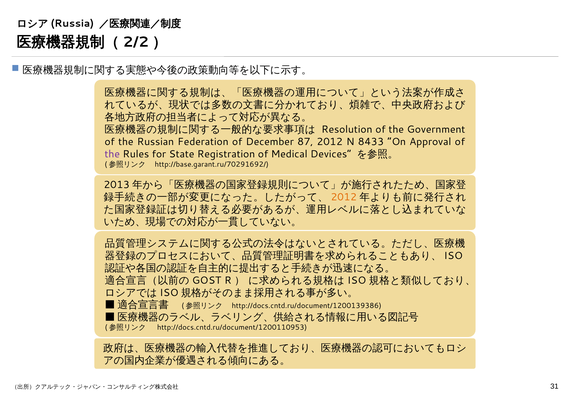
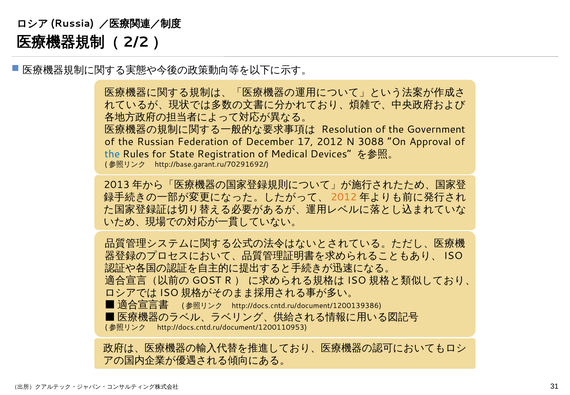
87: 87 -> 17
8433: 8433 -> 3088
the at (112, 154) colour: purple -> blue
